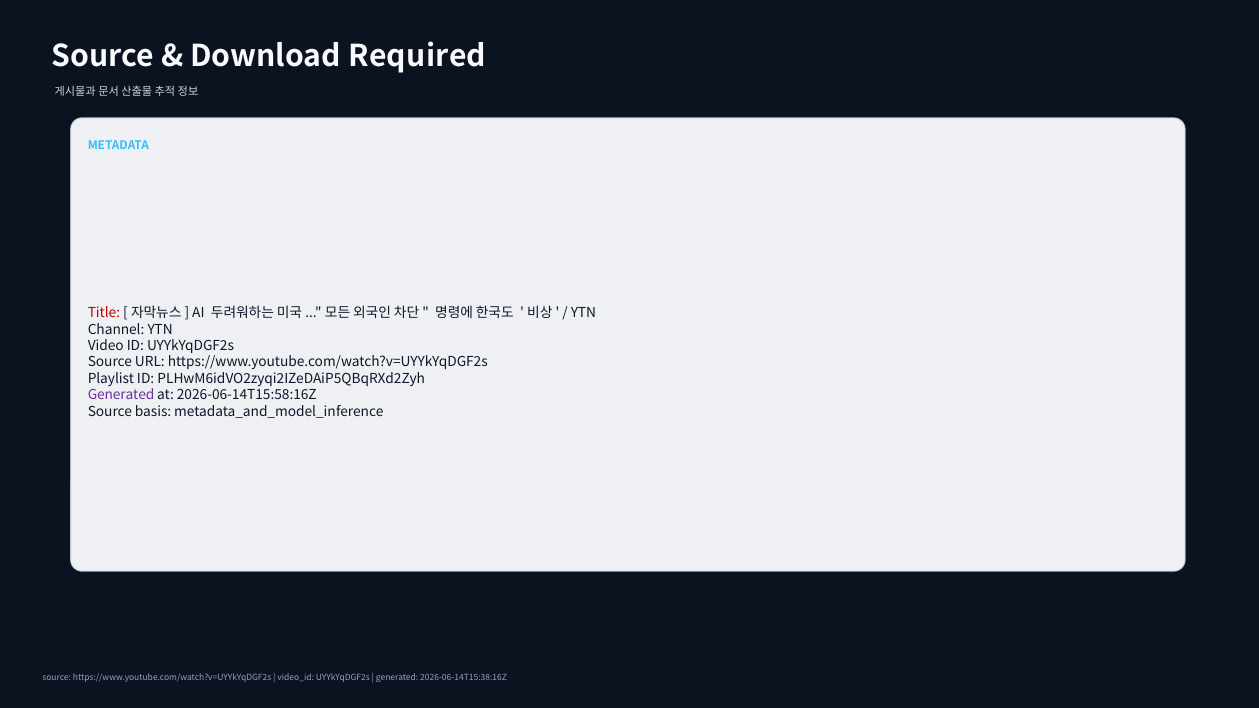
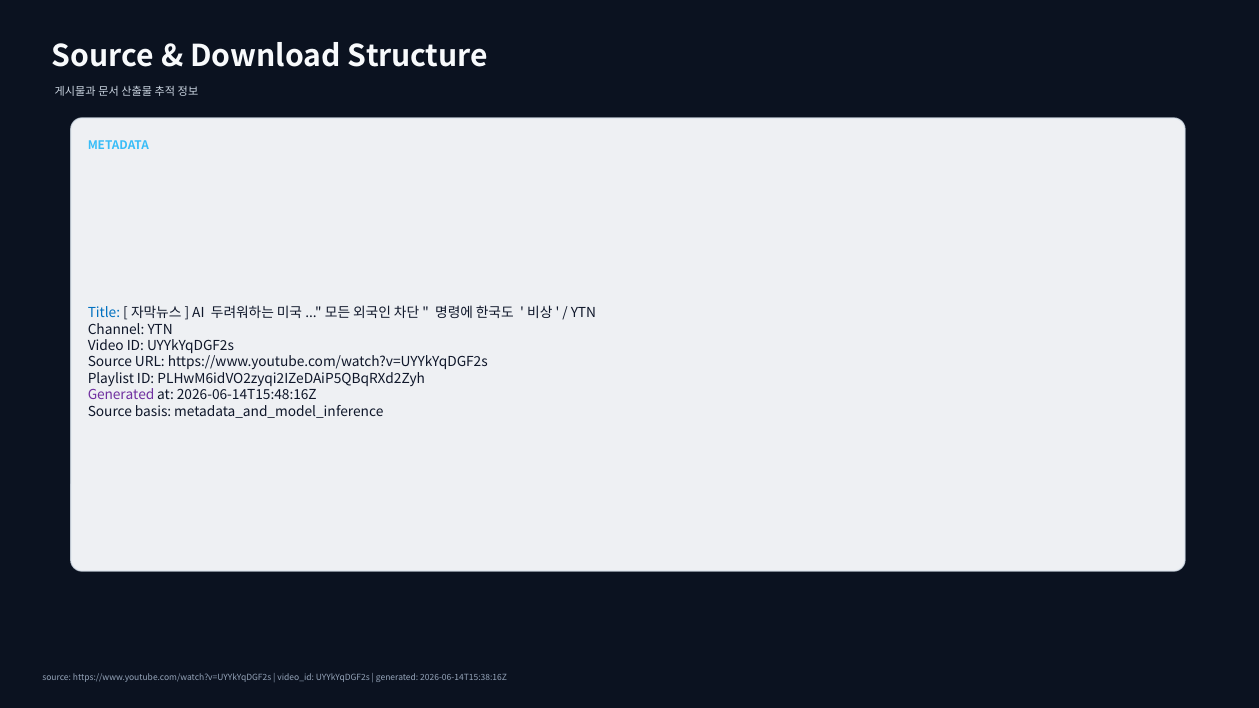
Required: Required -> Structure
Title colour: red -> blue
2026-06-14T15:58:16Z: 2026-06-14T15:58:16Z -> 2026-06-14T15:48:16Z
